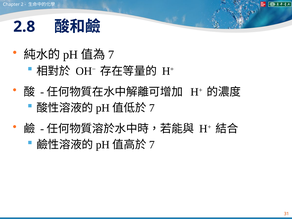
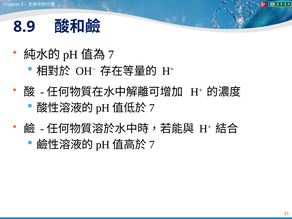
2.8: 2.8 -> 8.9
